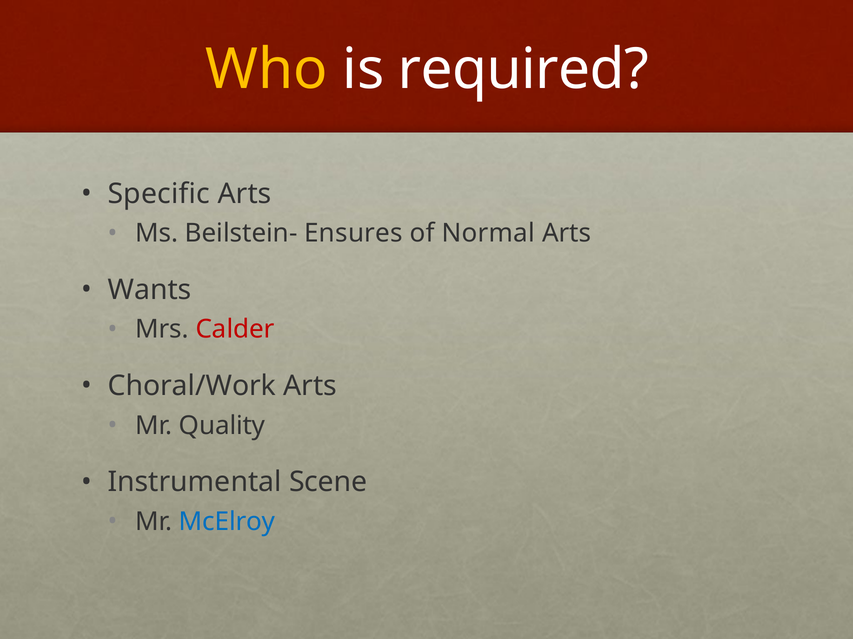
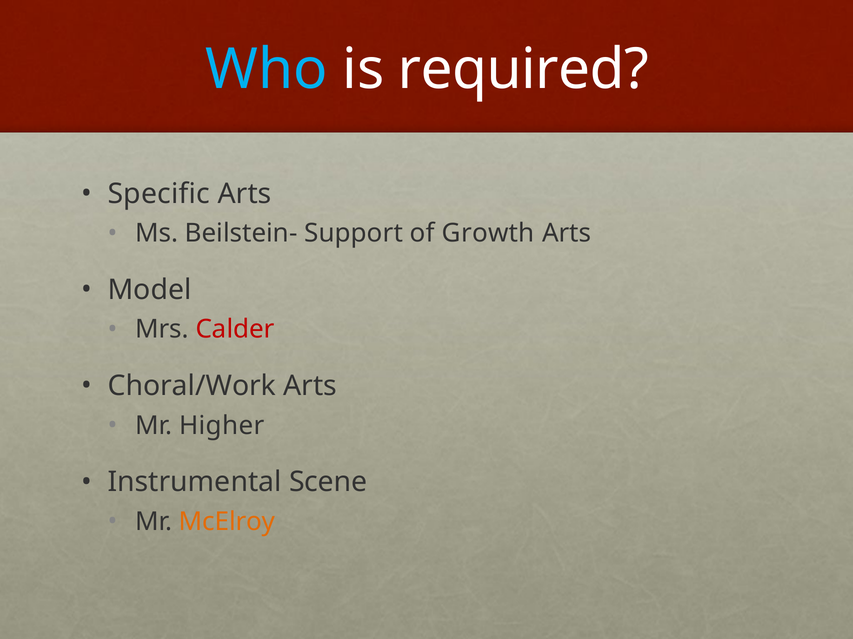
Who colour: yellow -> light blue
Ensures: Ensures -> Support
Normal: Normal -> Growth
Wants: Wants -> Model
Quality: Quality -> Higher
McElroy colour: blue -> orange
